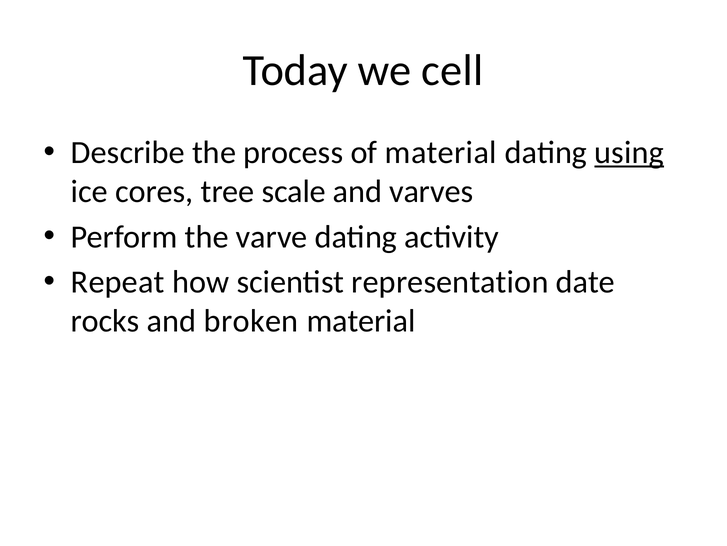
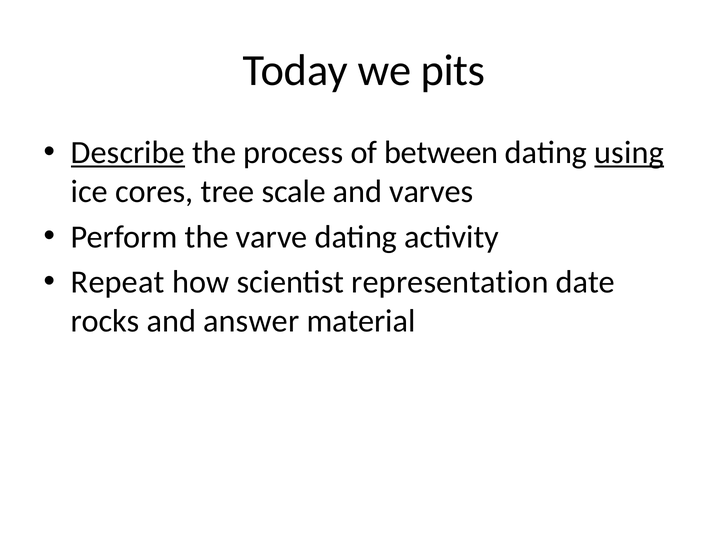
cell: cell -> pits
Describe underline: none -> present
of material: material -> between
broken: broken -> answer
